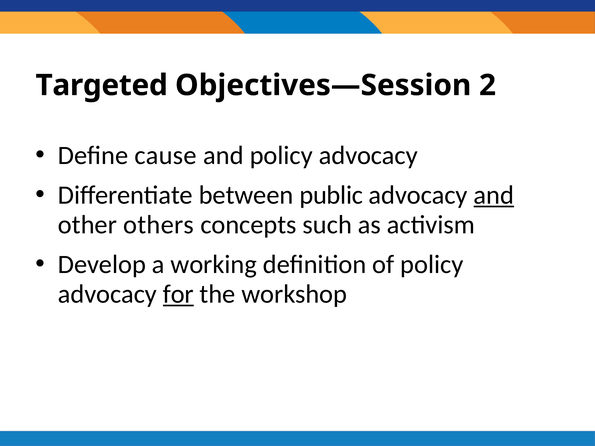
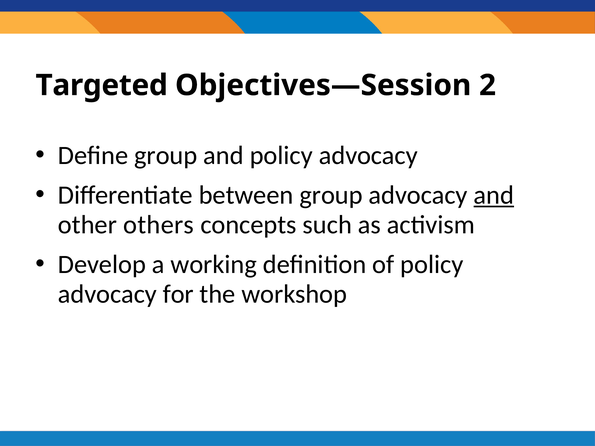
Define cause: cause -> group
between public: public -> group
for underline: present -> none
